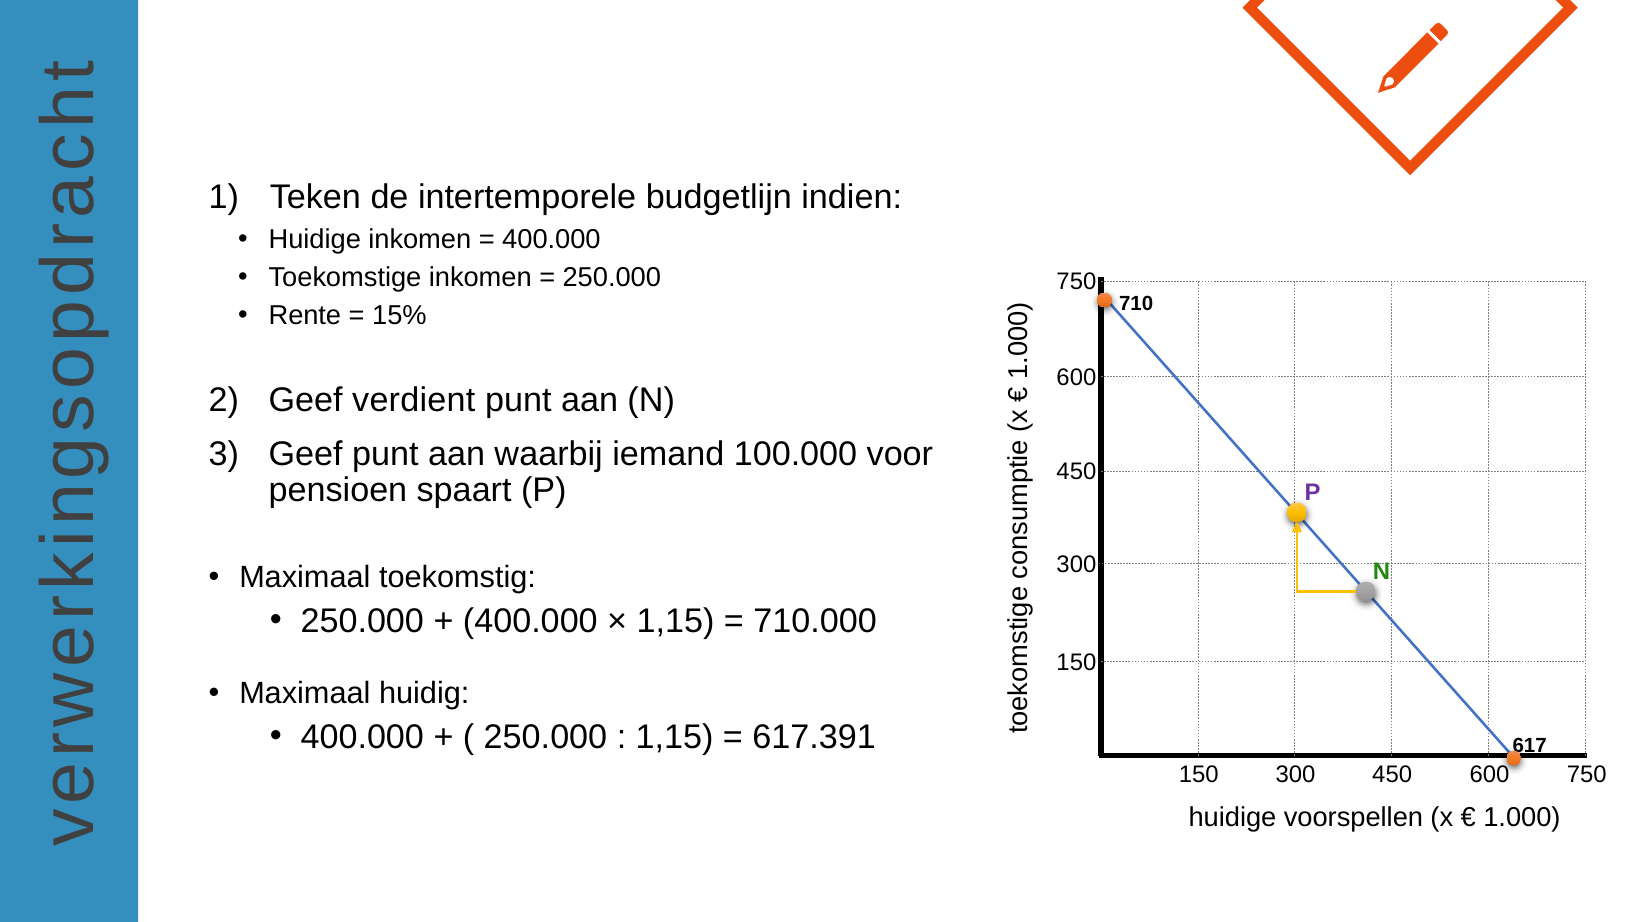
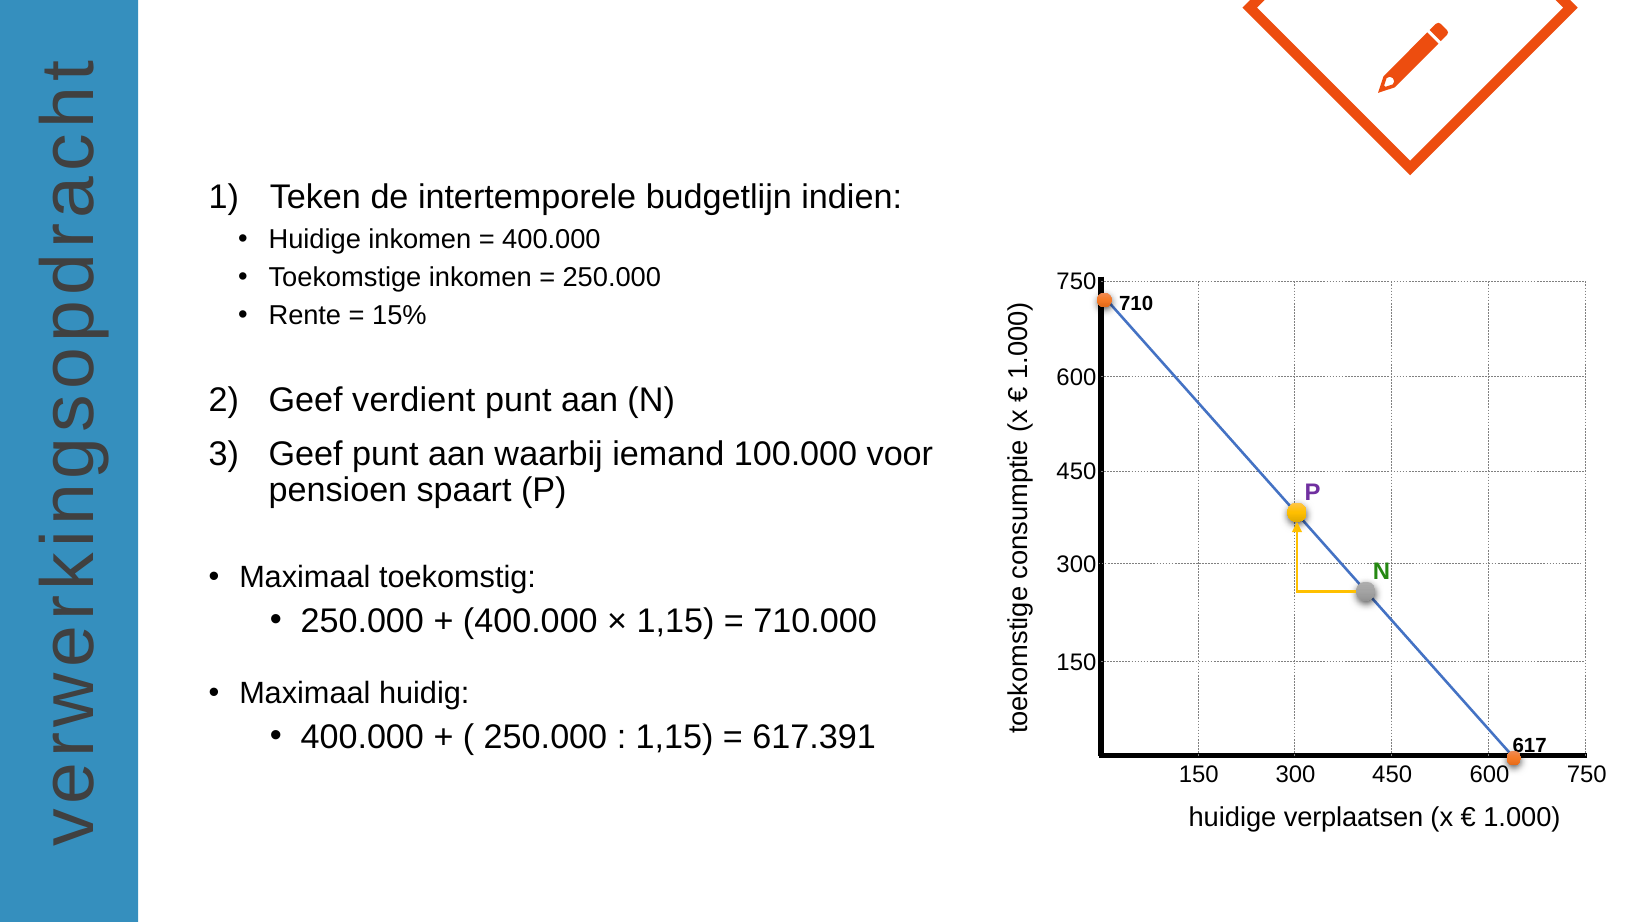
voorspellen: voorspellen -> verplaatsen
